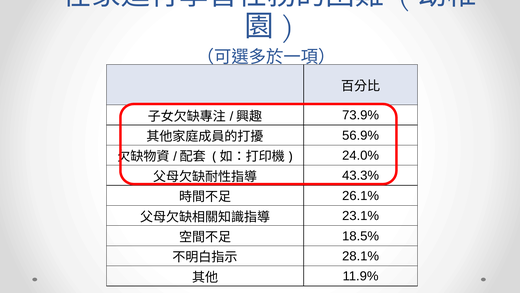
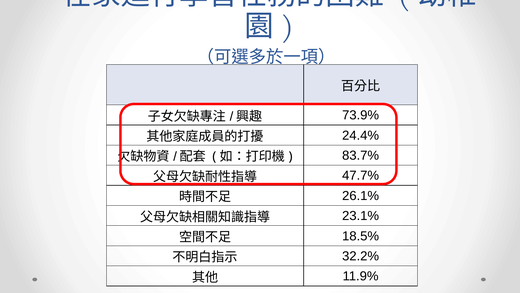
56.9%: 56.9% -> 24.4%
24.0%: 24.0% -> 83.7%
43.3%: 43.3% -> 47.7%
28.1%: 28.1% -> 32.2%
